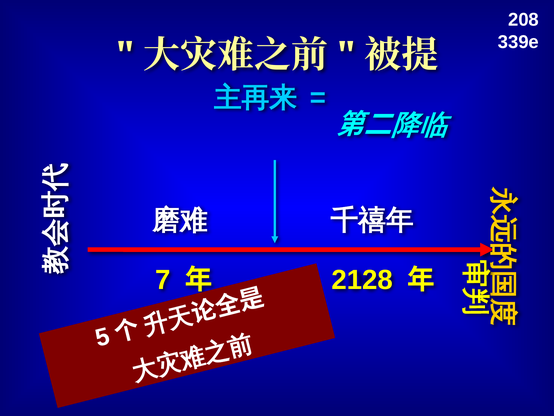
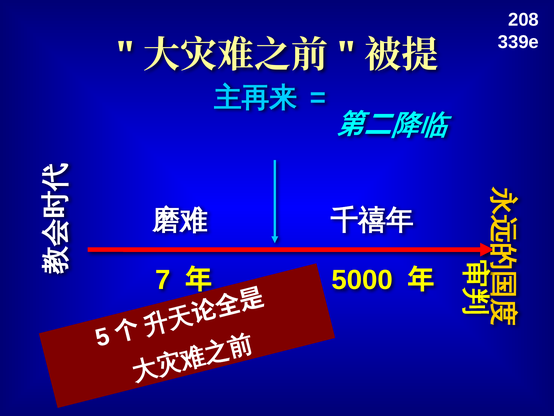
2128: 2128 -> 5000
